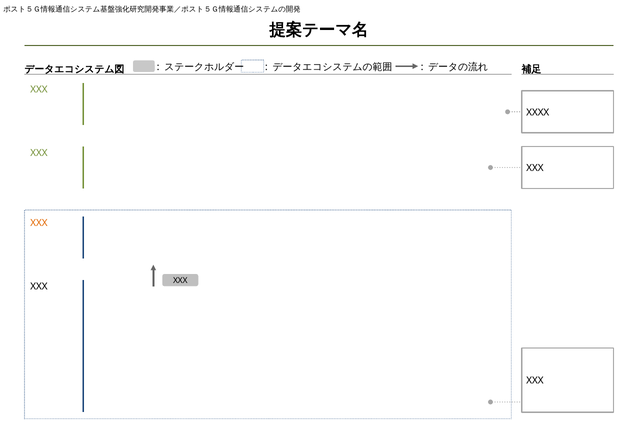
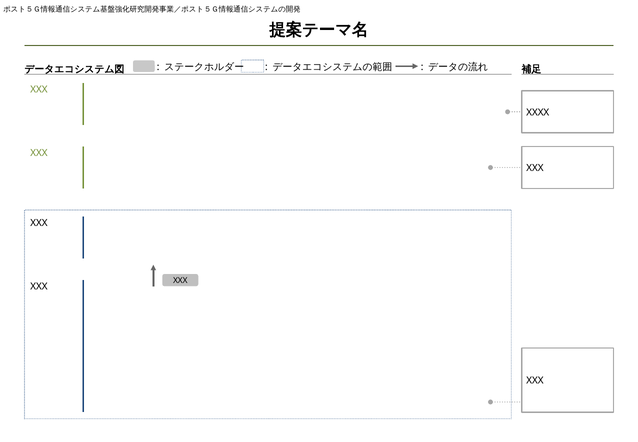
XXX at (39, 223) colour: orange -> black
